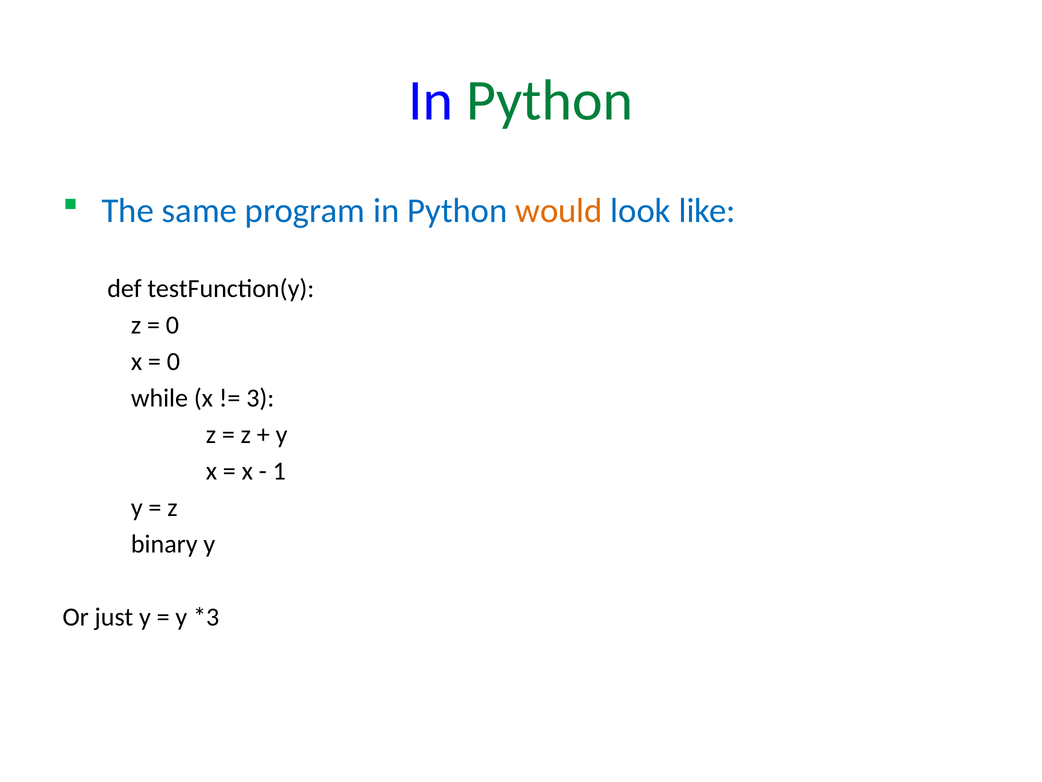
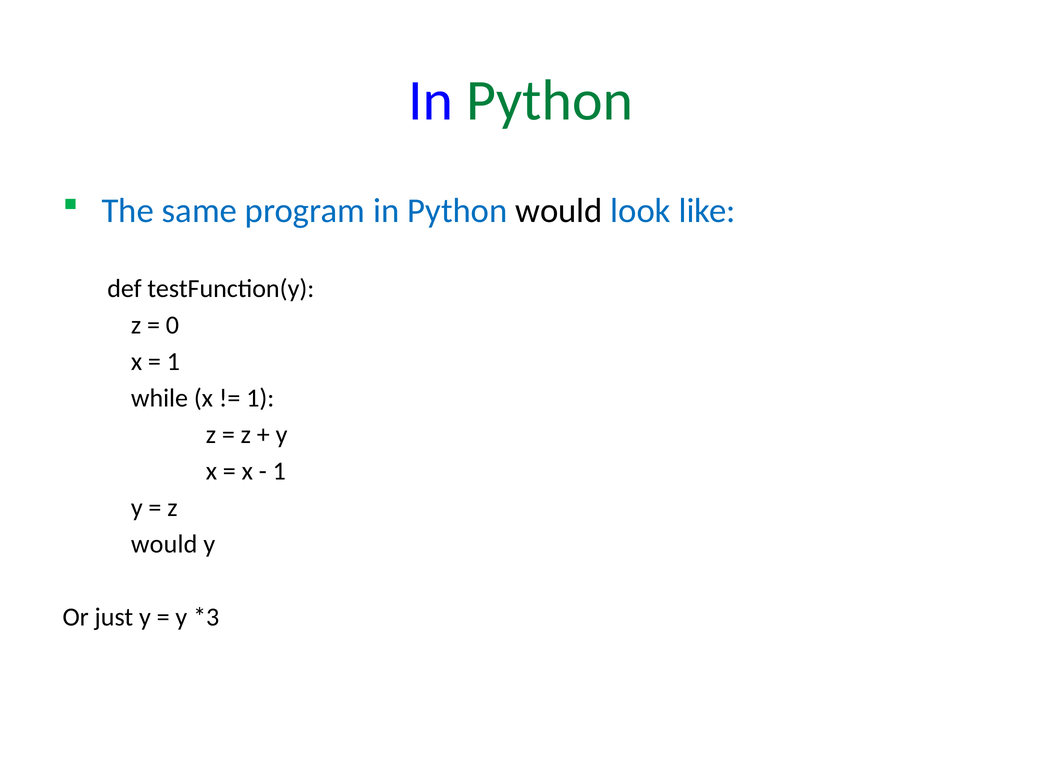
would at (559, 211) colour: orange -> black
0 at (173, 361): 0 -> 1
3 at (260, 398): 3 -> 1
binary at (164, 544): binary -> would
